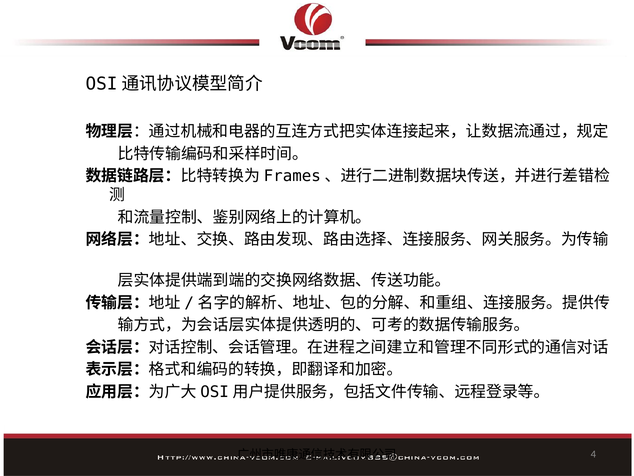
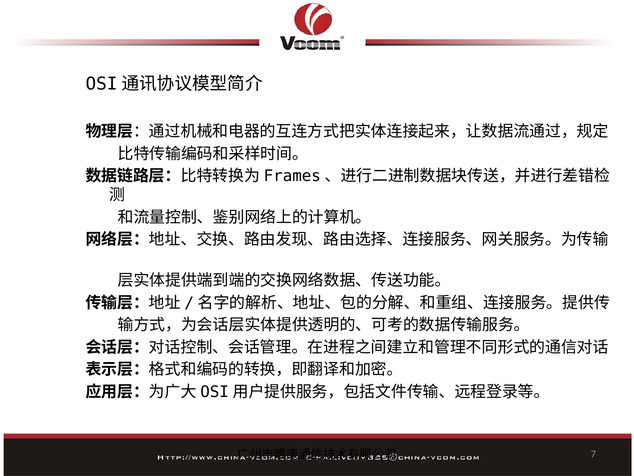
4: 4 -> 7
